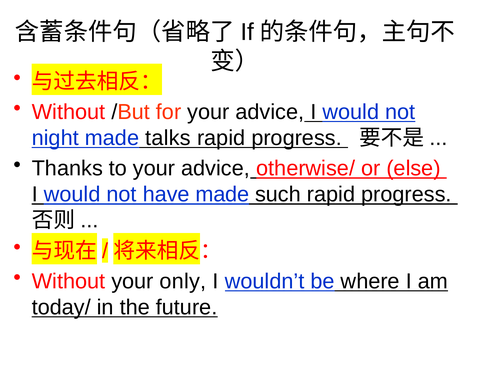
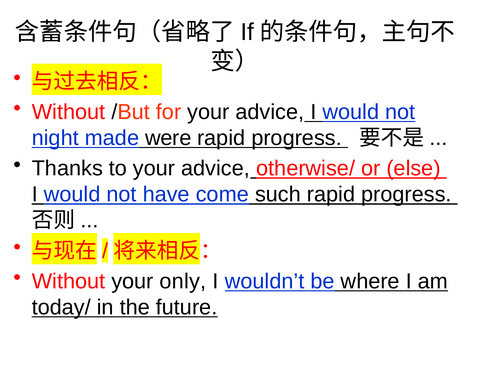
talks: talks -> were
have made: made -> come
